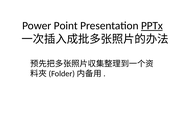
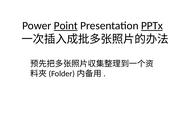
Point underline: none -> present
